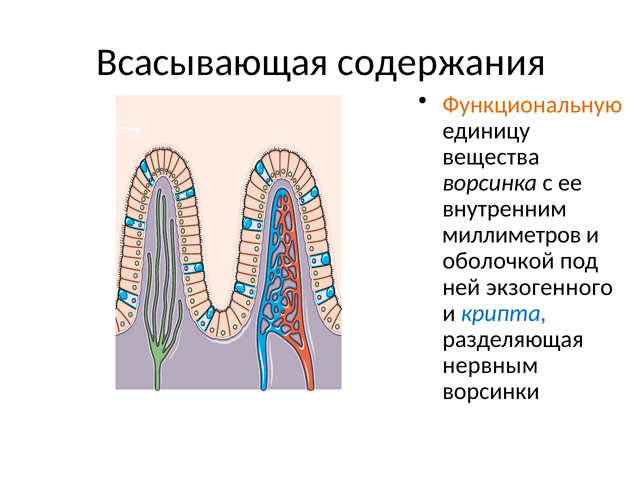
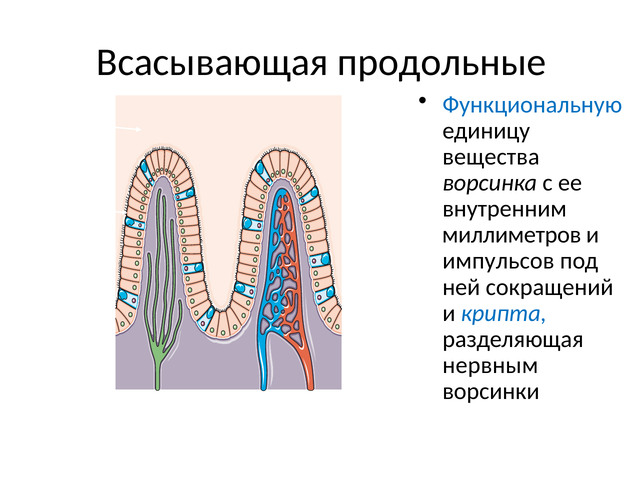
содержания: содержания -> продольные
Функциональную colour: orange -> blue
оболочкой: оболочкой -> импульсов
экзогенного: экзогенного -> сокращений
